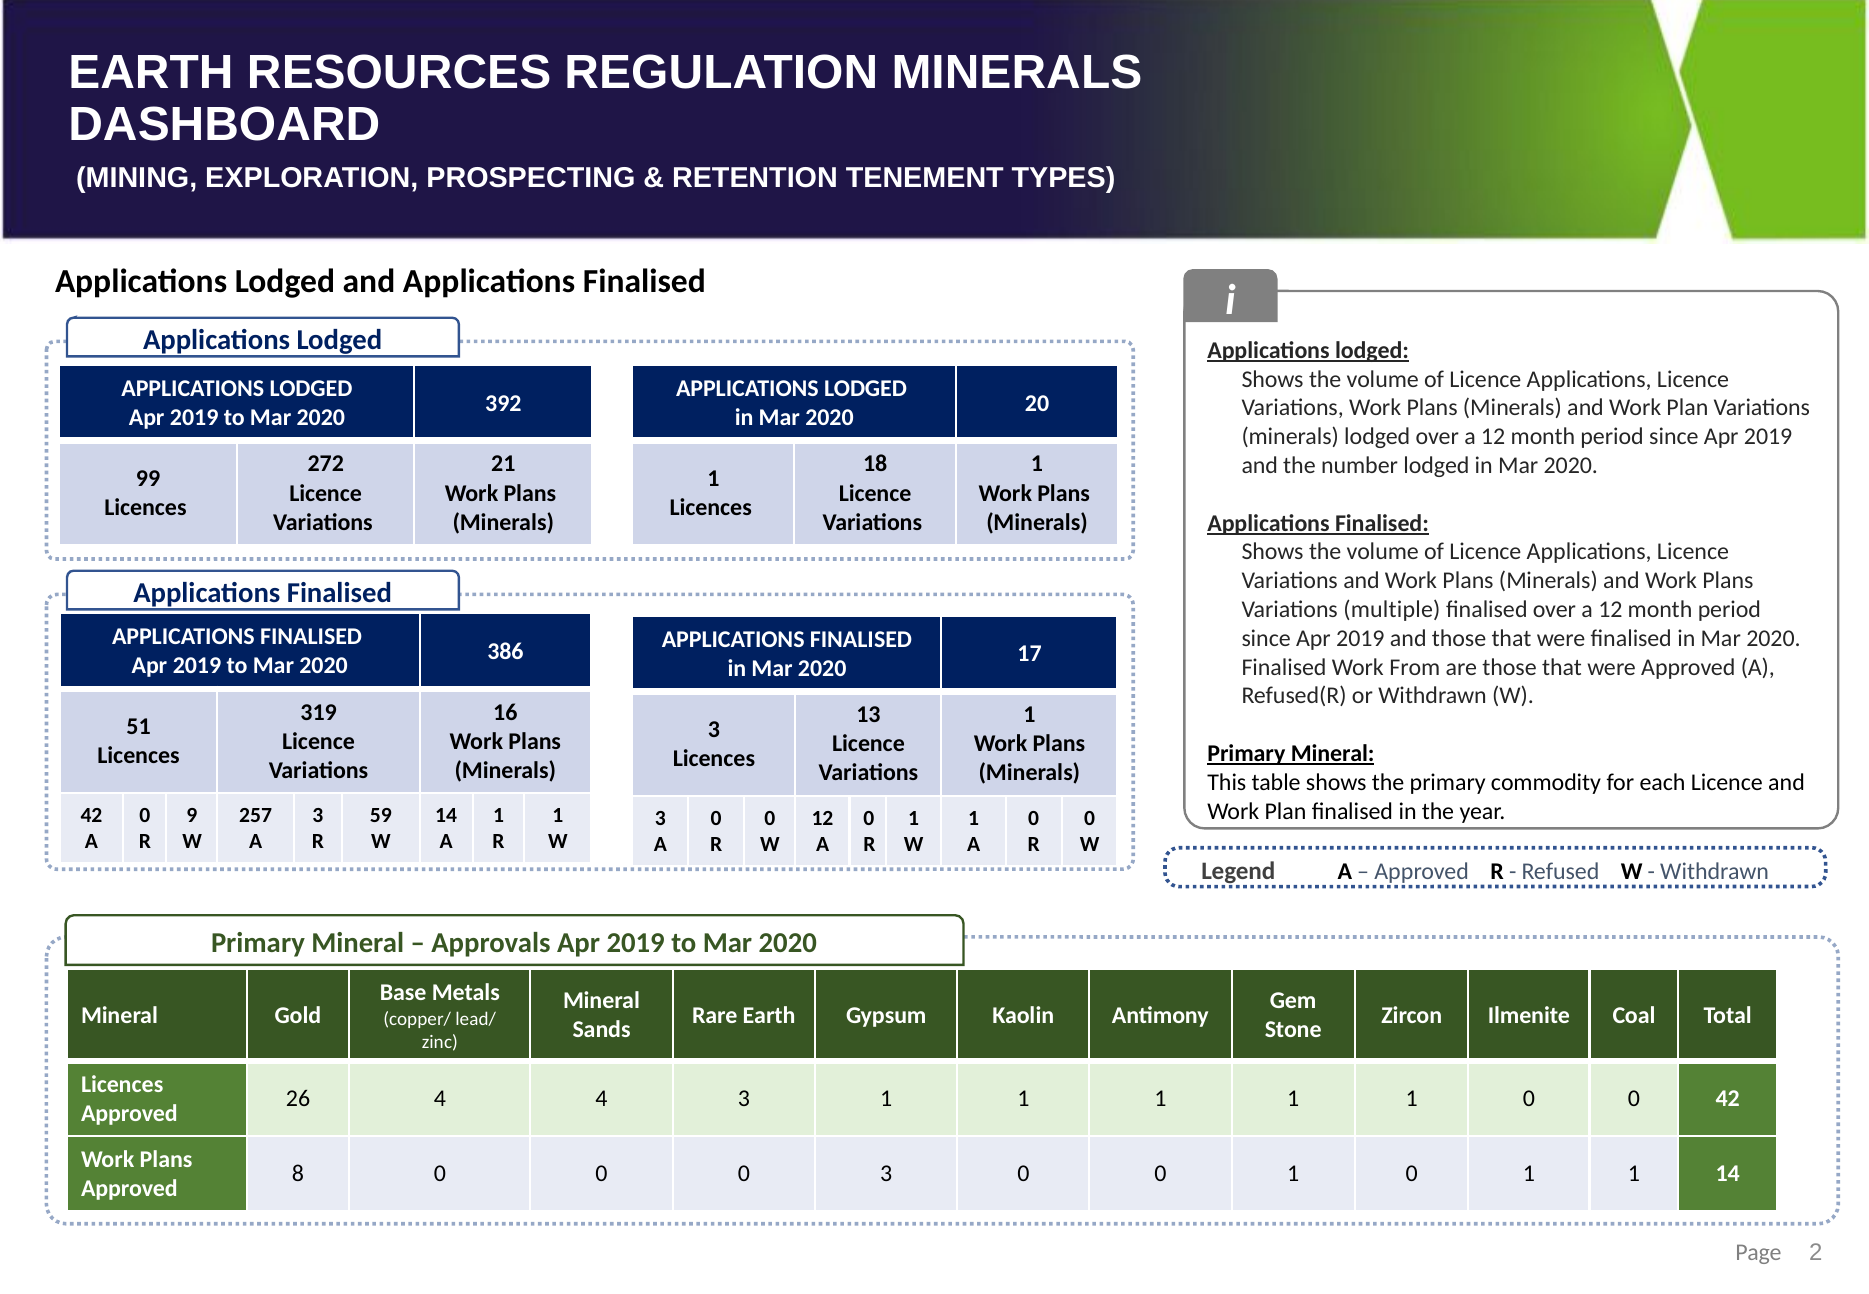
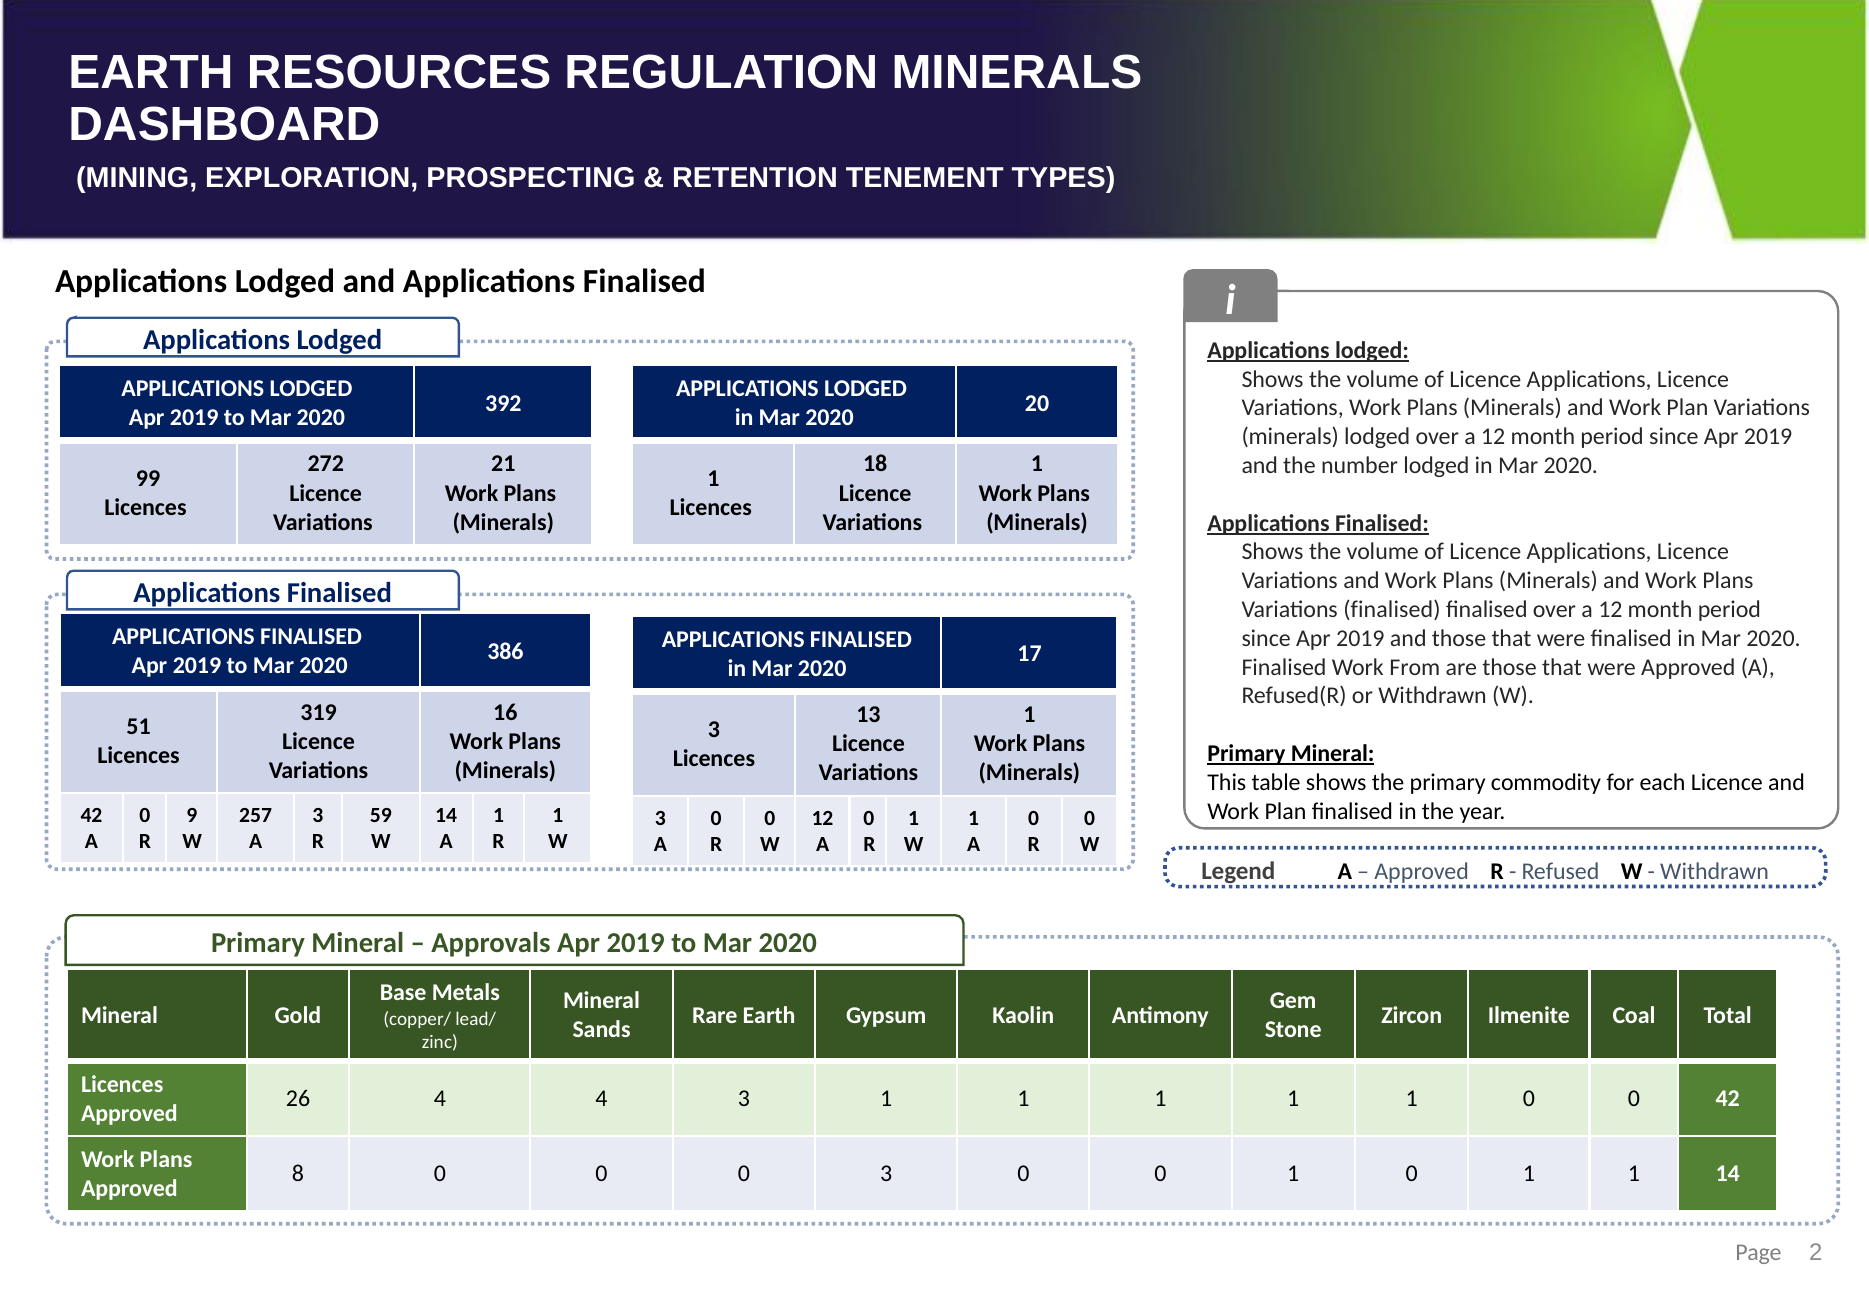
Variations multiple: multiple -> finalised
